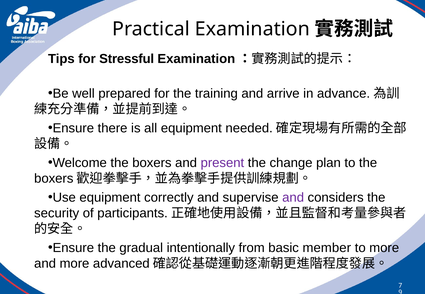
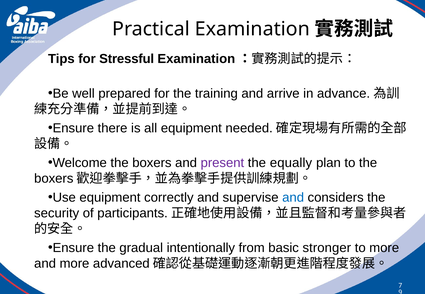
change: change -> equally
and at (293, 198) colour: purple -> blue
member: member -> stronger
